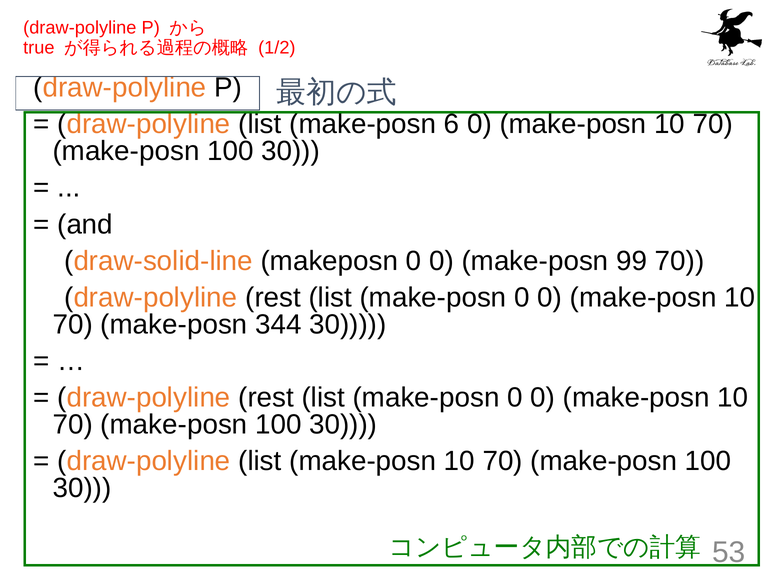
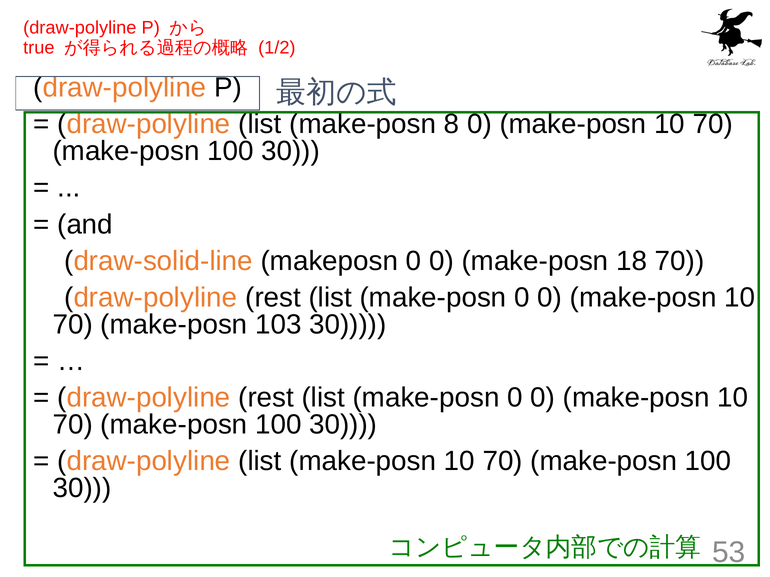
6: 6 -> 8
99: 99 -> 18
344: 344 -> 103
